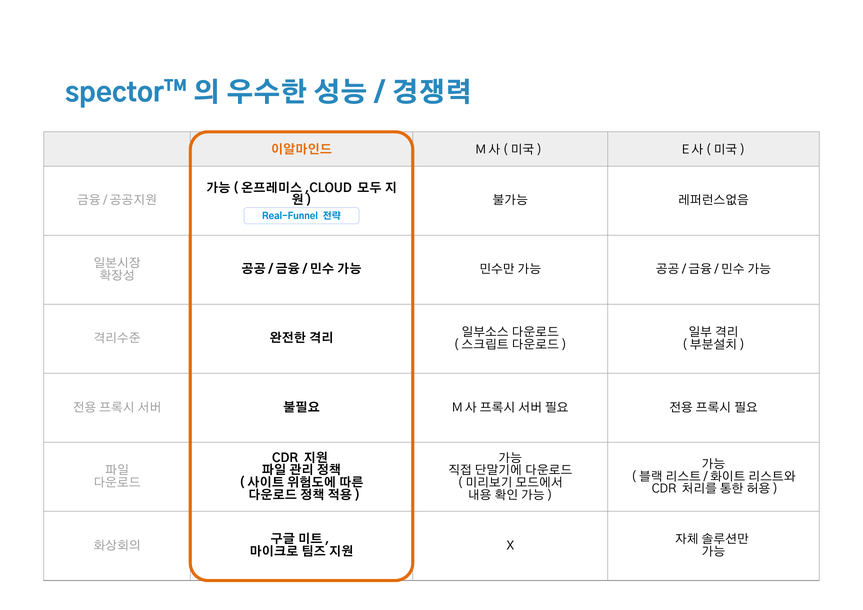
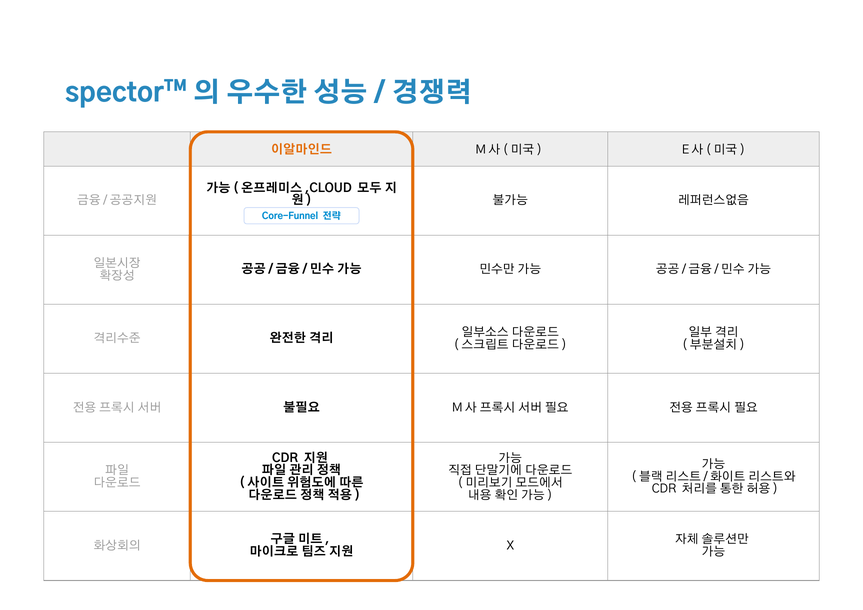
Real-Funnel: Real-Funnel -> Core-Funnel
